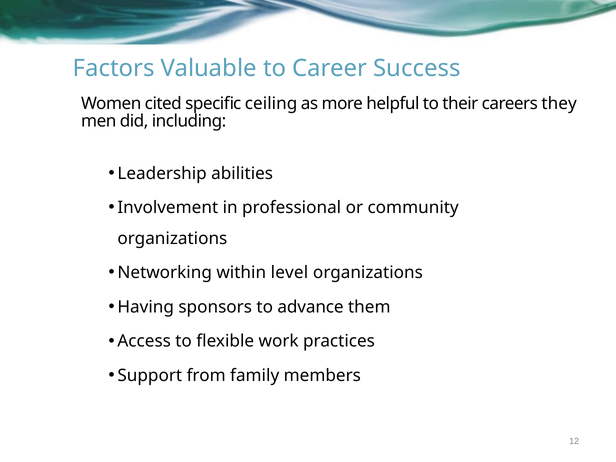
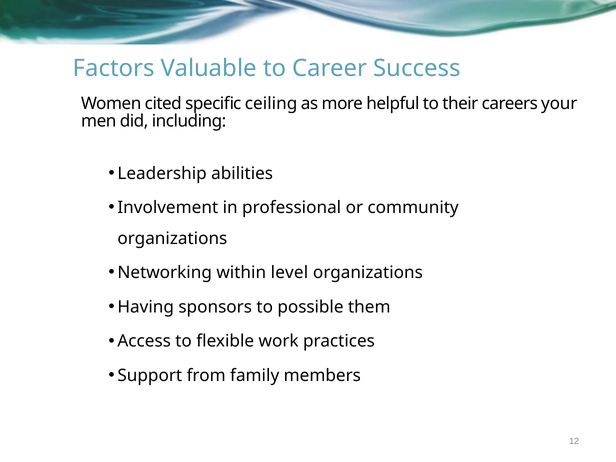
they: they -> your
advance: advance -> possible
